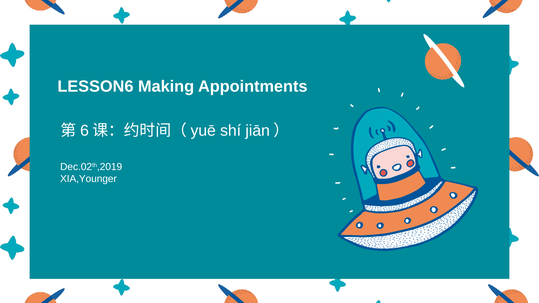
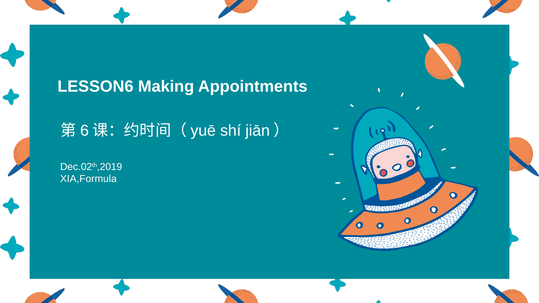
XIA,Younger: XIA,Younger -> XIA,Formula
